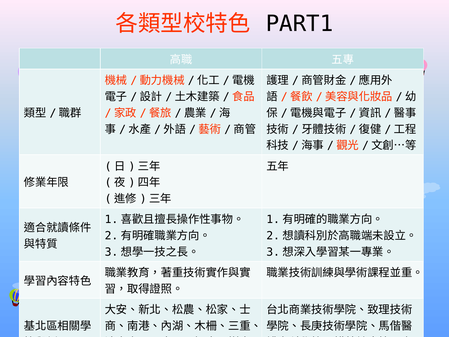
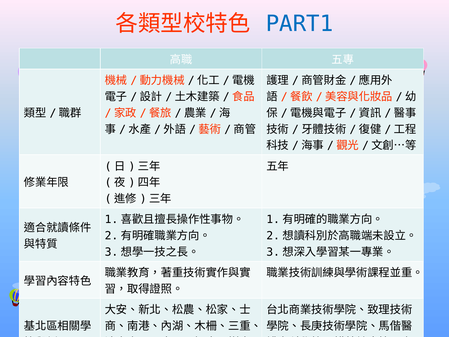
PART1 colour: black -> blue
